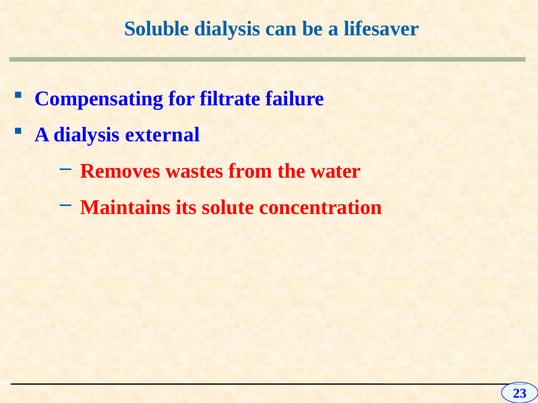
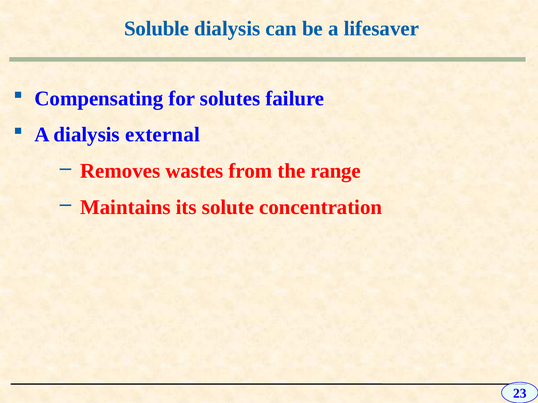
filtrate: filtrate -> solutes
water: water -> range
